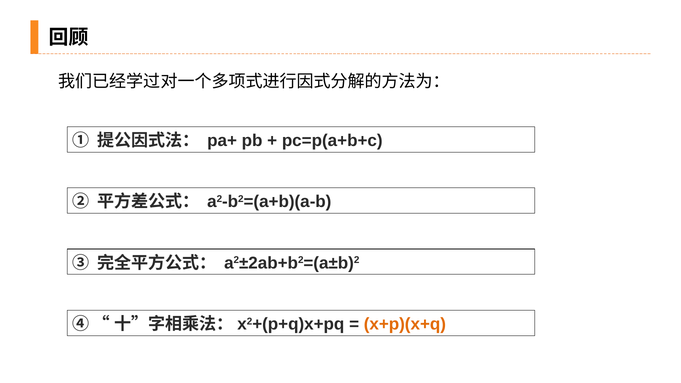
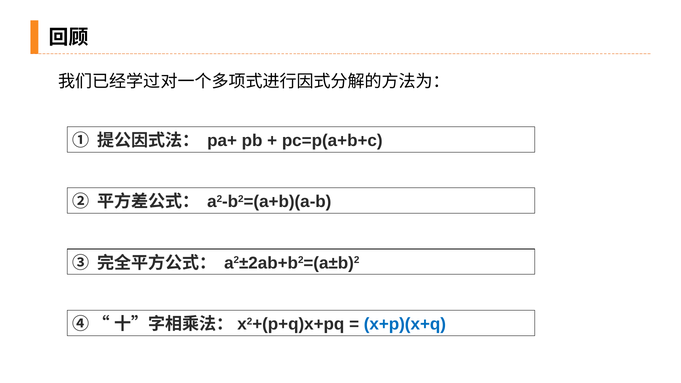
x+p)(x+q colour: orange -> blue
